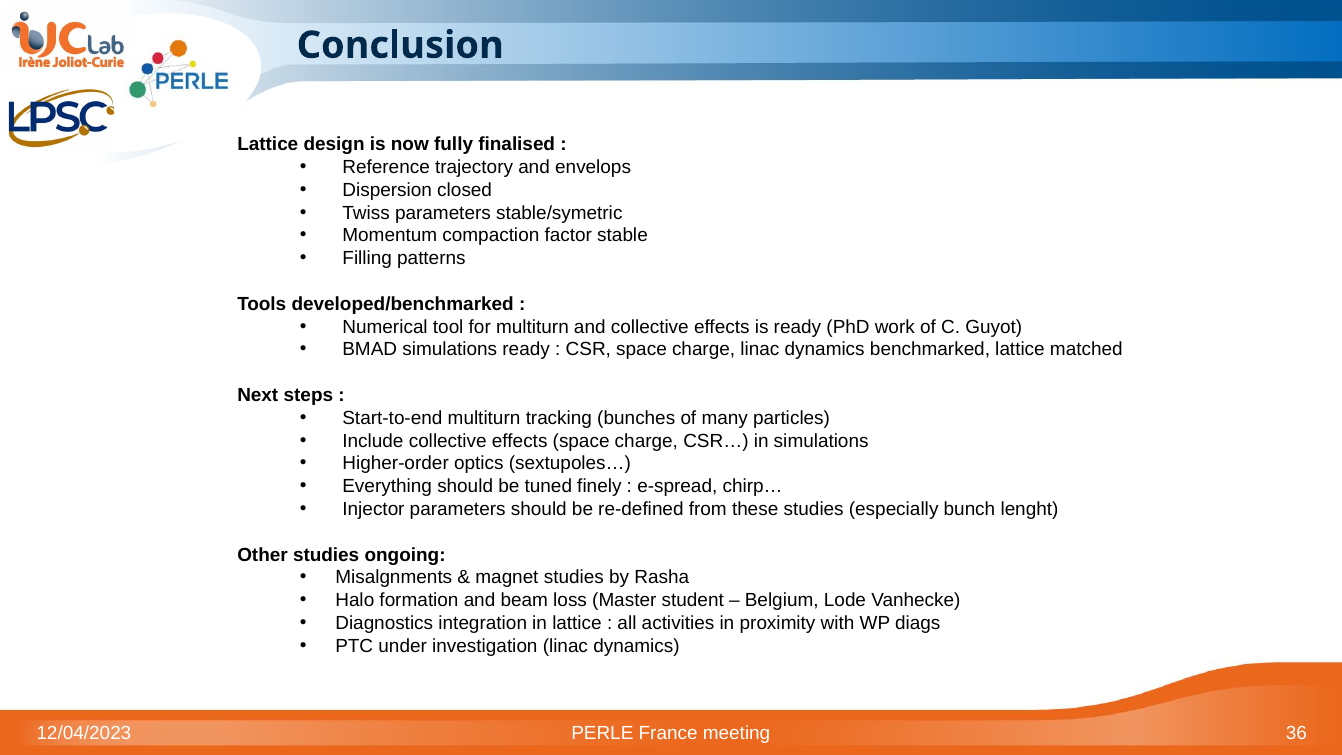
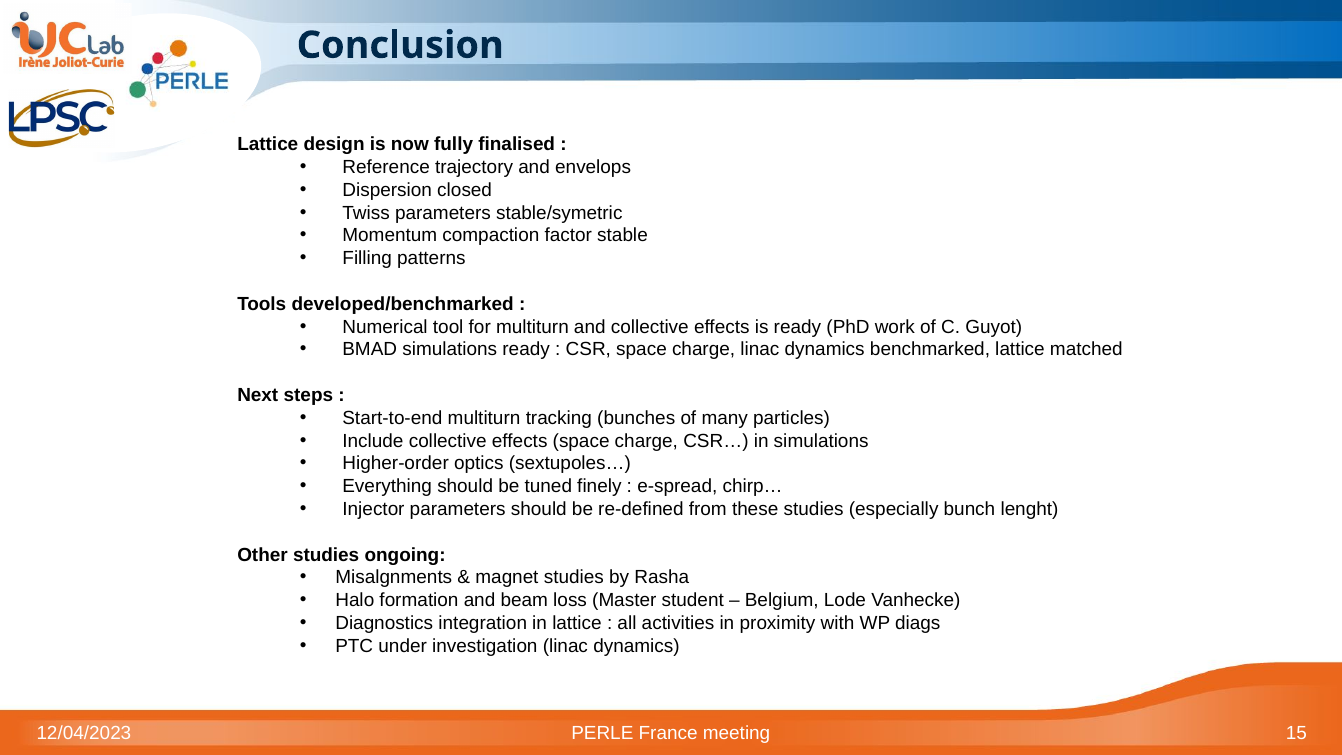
36: 36 -> 15
